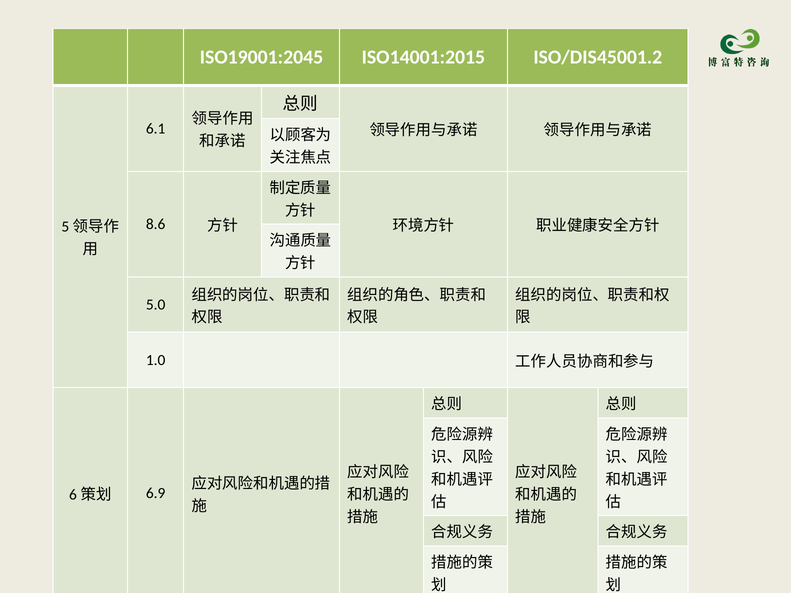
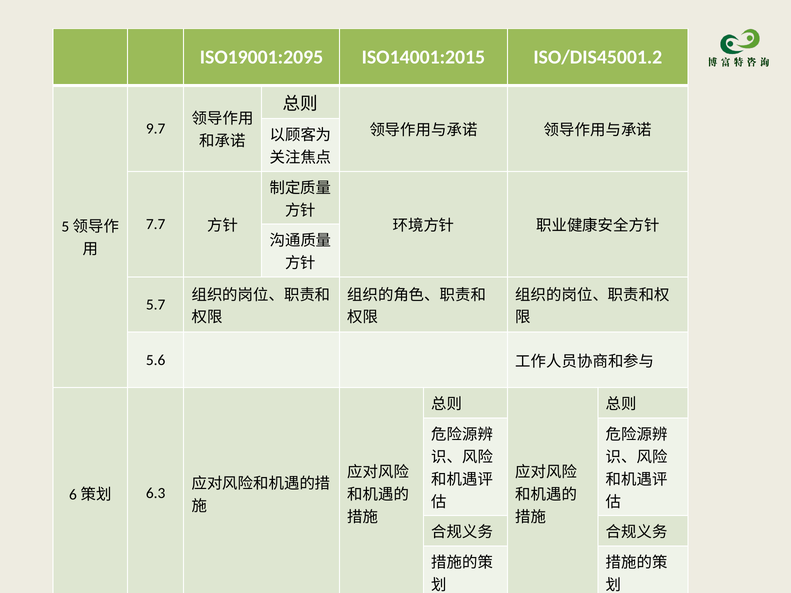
ISO19001:2045: ISO19001:2045 -> ISO19001:2095
6.1: 6.1 -> 9.7
8.6: 8.6 -> 7.7
5.0: 5.0 -> 5.7
1.0: 1.0 -> 5.6
6.9: 6.9 -> 6.3
